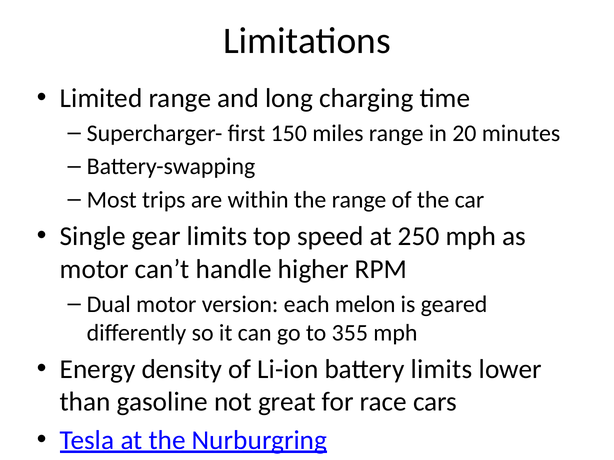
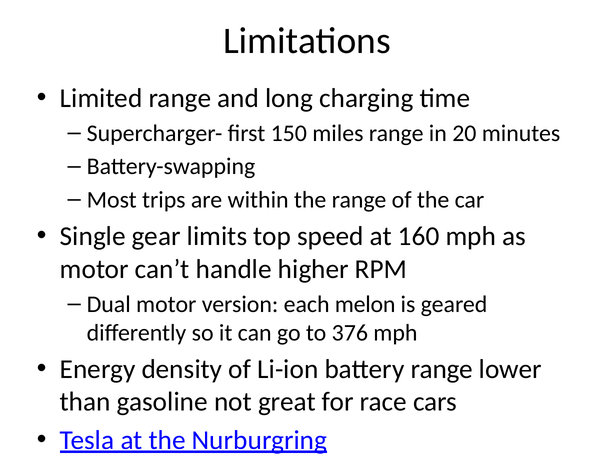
250: 250 -> 160
355: 355 -> 376
battery limits: limits -> range
